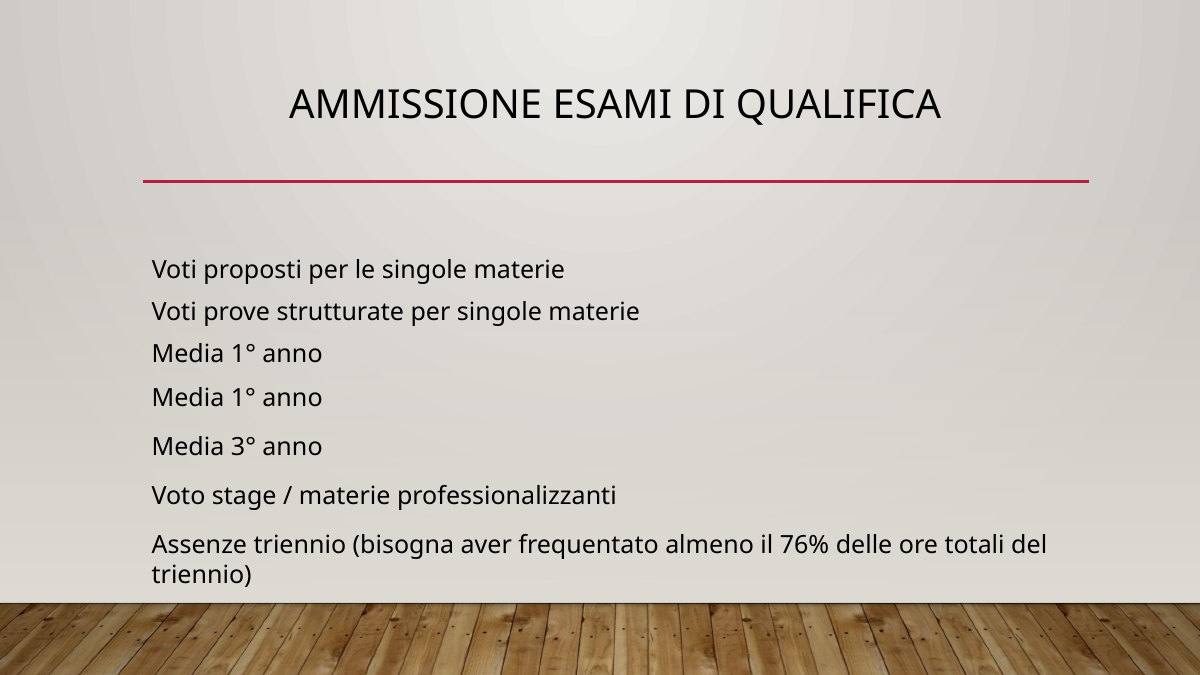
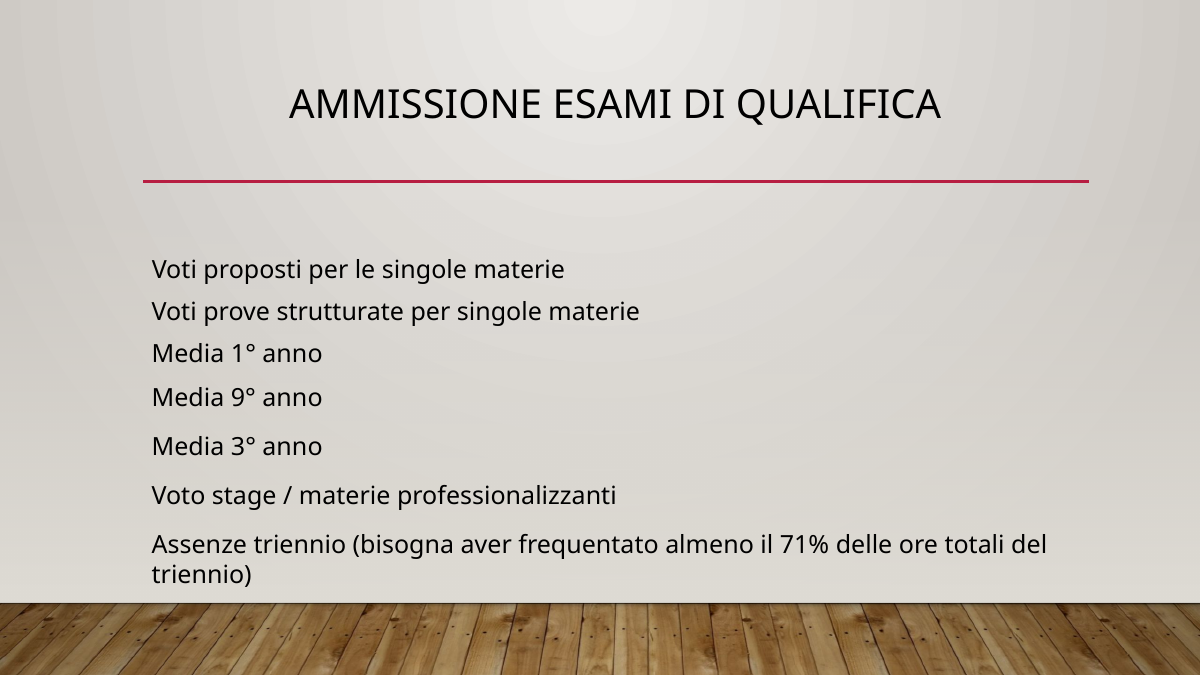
1° at (243, 398): 1° -> 9°
76%: 76% -> 71%
